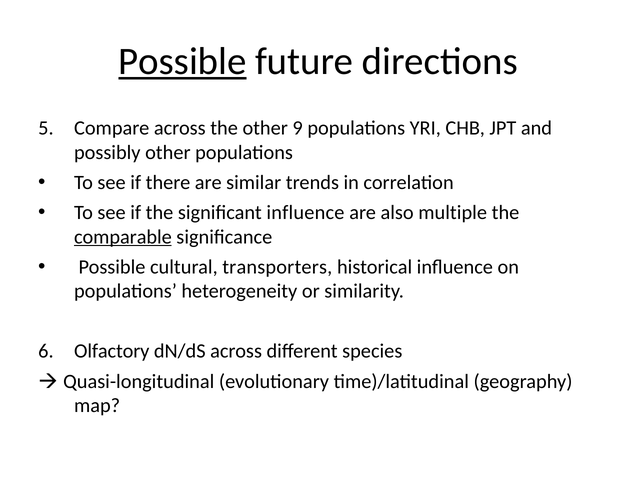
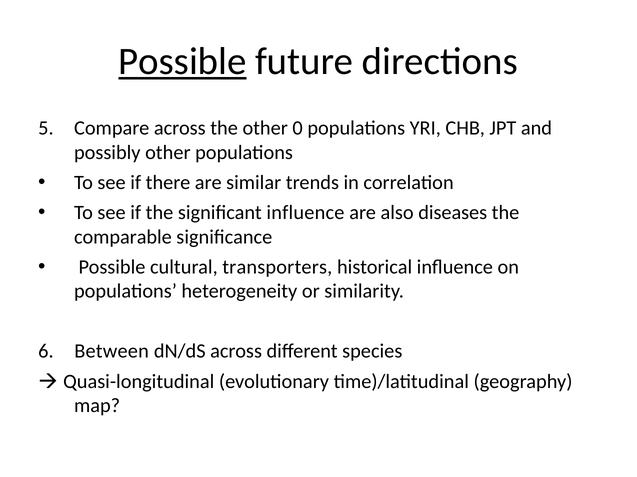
9: 9 -> 0
multiple: multiple -> diseases
comparable underline: present -> none
Olfactory: Olfactory -> Between
